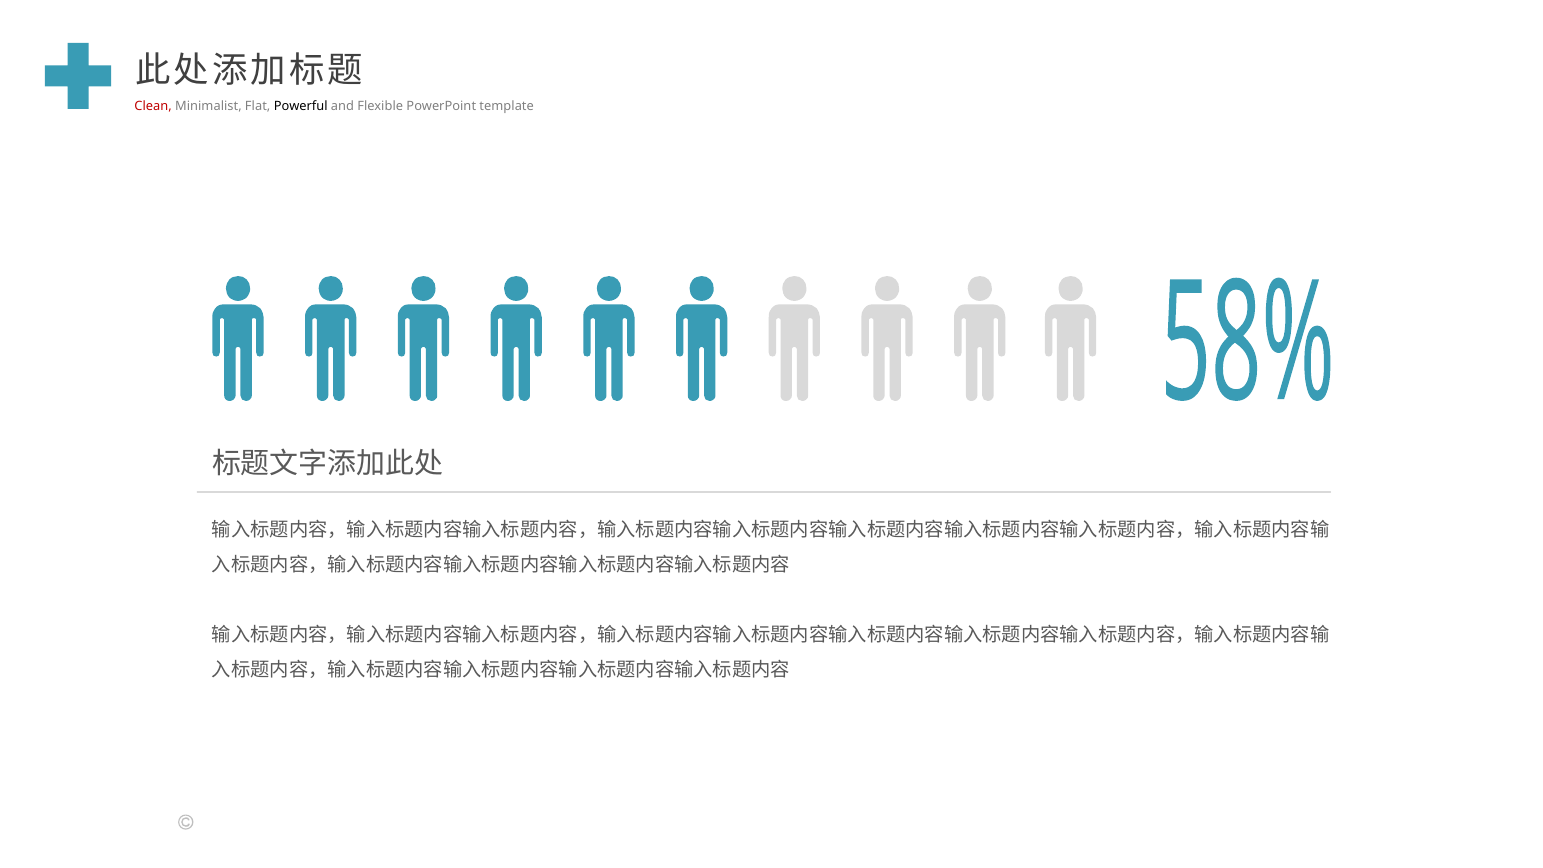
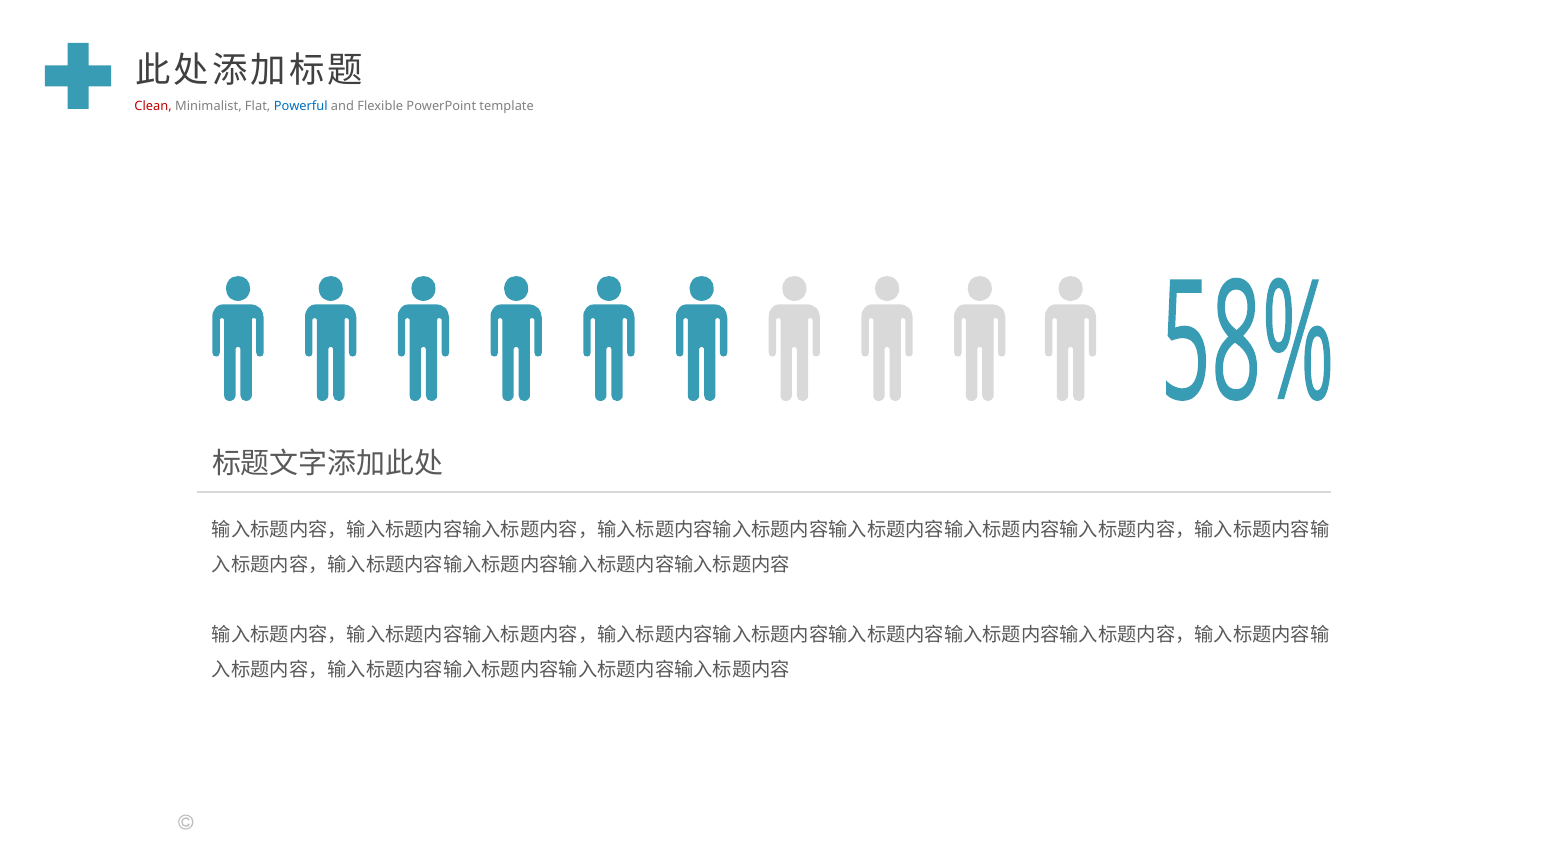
Powerful colour: black -> blue
